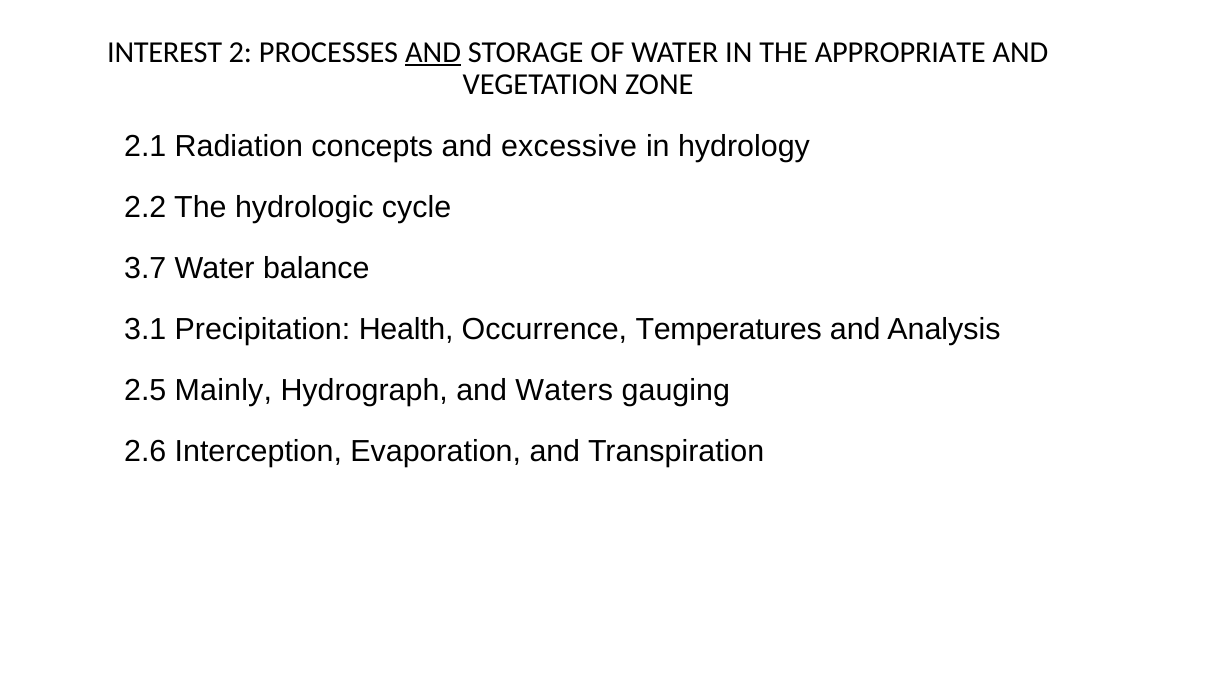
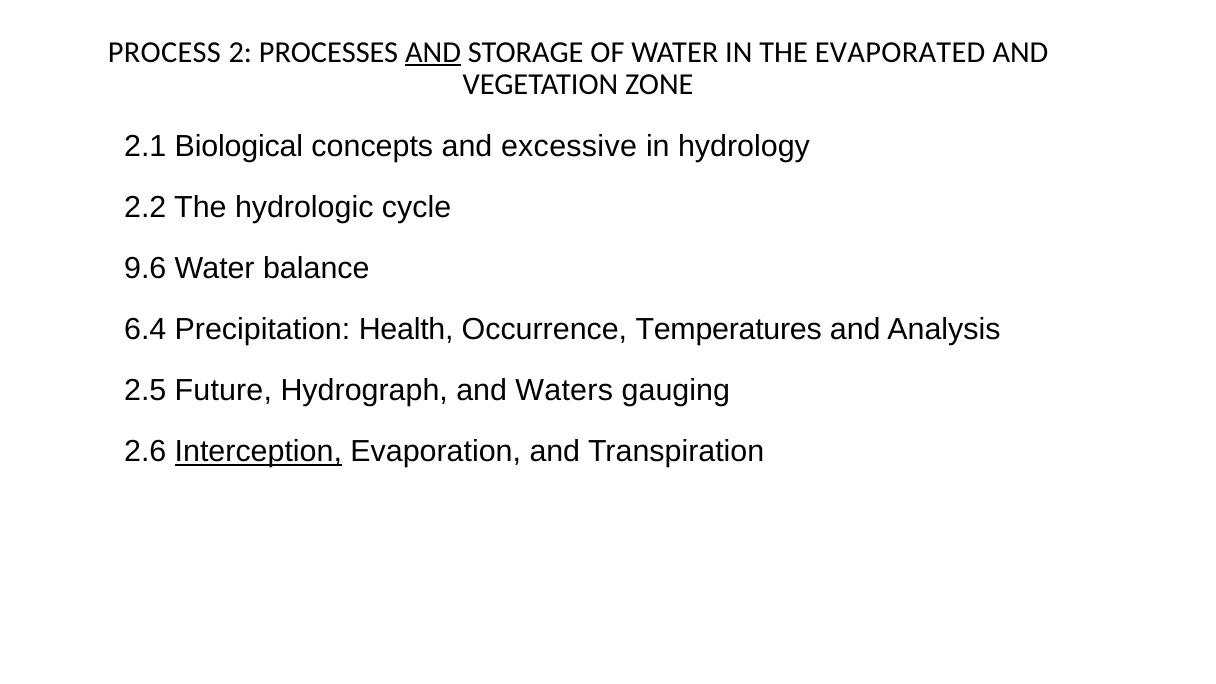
INTEREST: INTEREST -> PROCESS
APPROPRIATE: APPROPRIATE -> EVAPORATED
Radiation: Radiation -> Biological
3.7: 3.7 -> 9.6
3.1: 3.1 -> 6.4
Mainly: Mainly -> Future
Interception underline: none -> present
